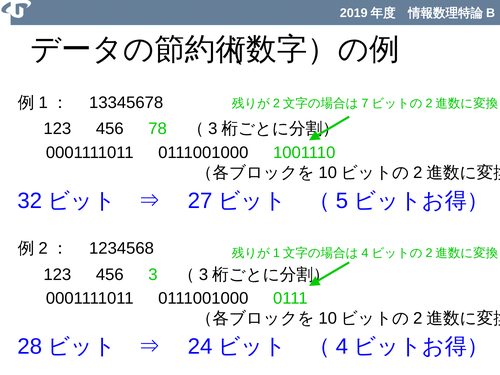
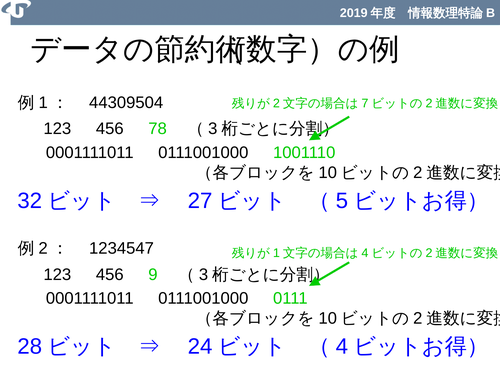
13345678: 13345678 -> 44309504
1234568: 1234568 -> 1234547
456 3: 3 -> 9
